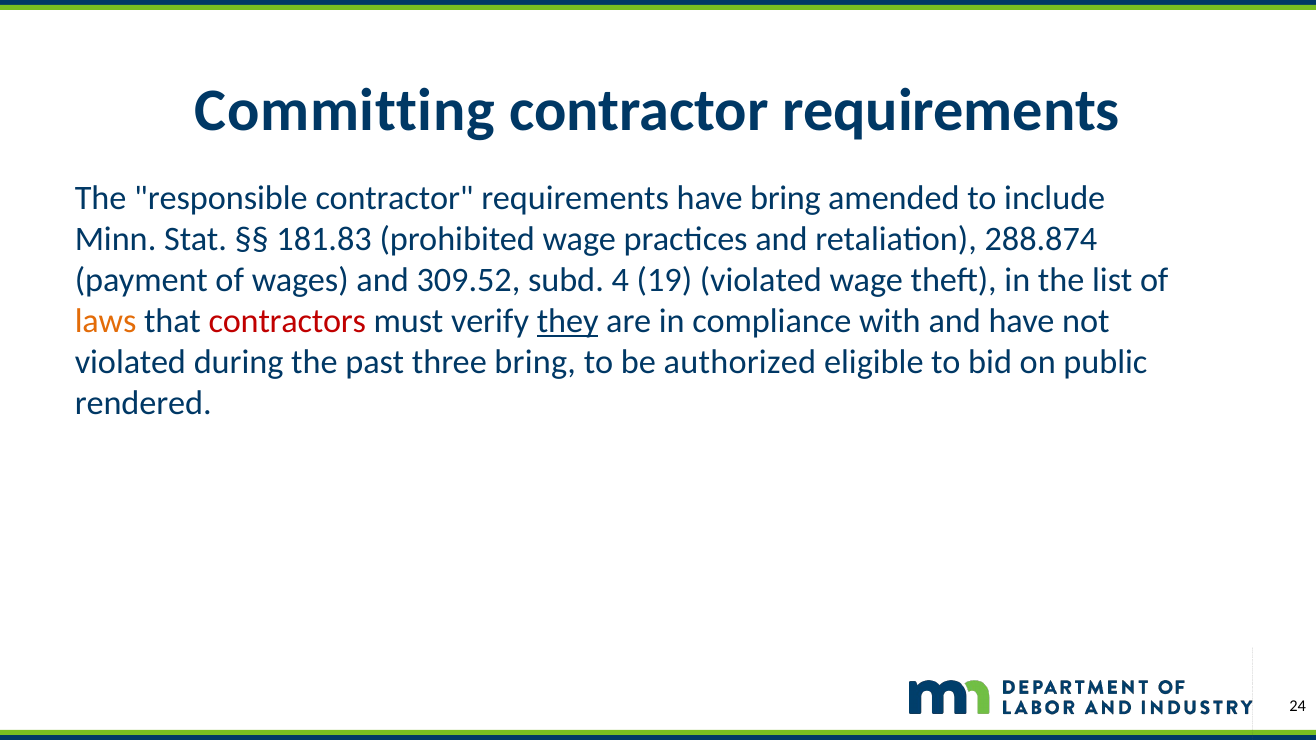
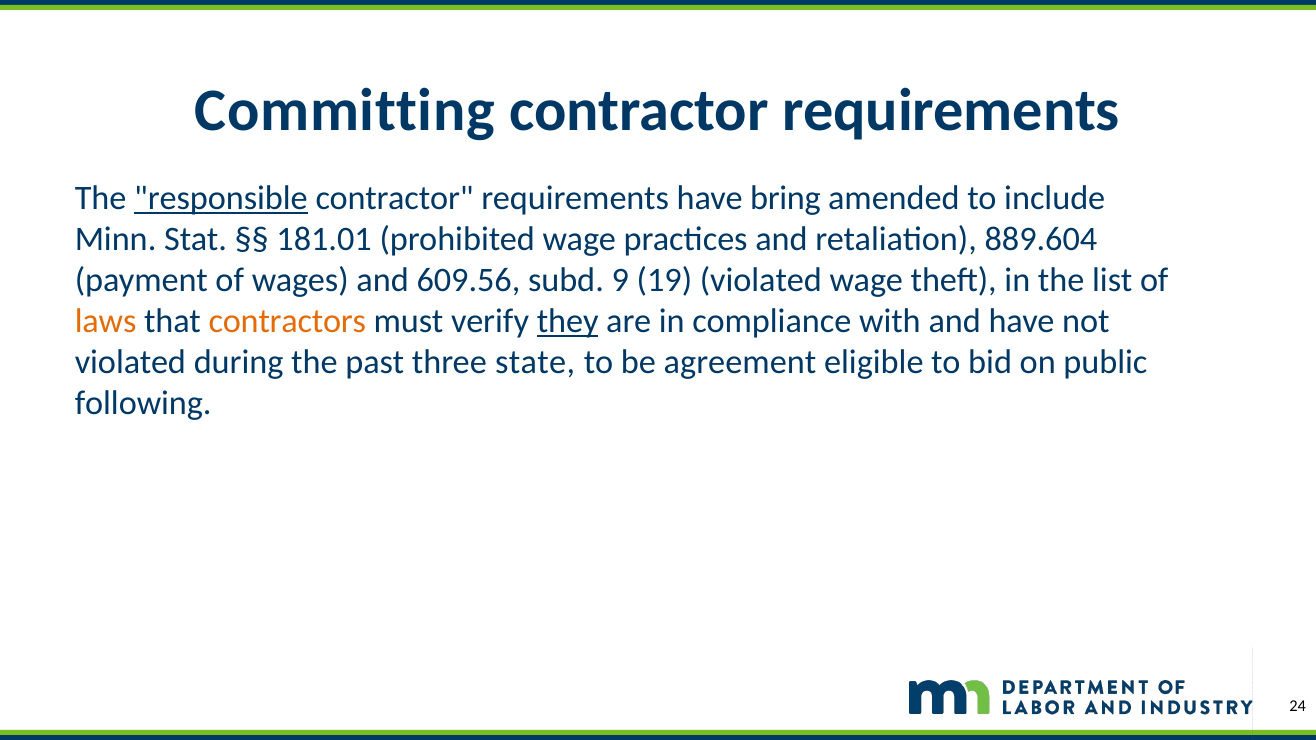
responsible underline: none -> present
181.83: 181.83 -> 181.01
288.874: 288.874 -> 889.604
309.52: 309.52 -> 609.56
4: 4 -> 9
contractors colour: red -> orange
three bring: bring -> state
authorized: authorized -> agreement
rendered: rendered -> following
